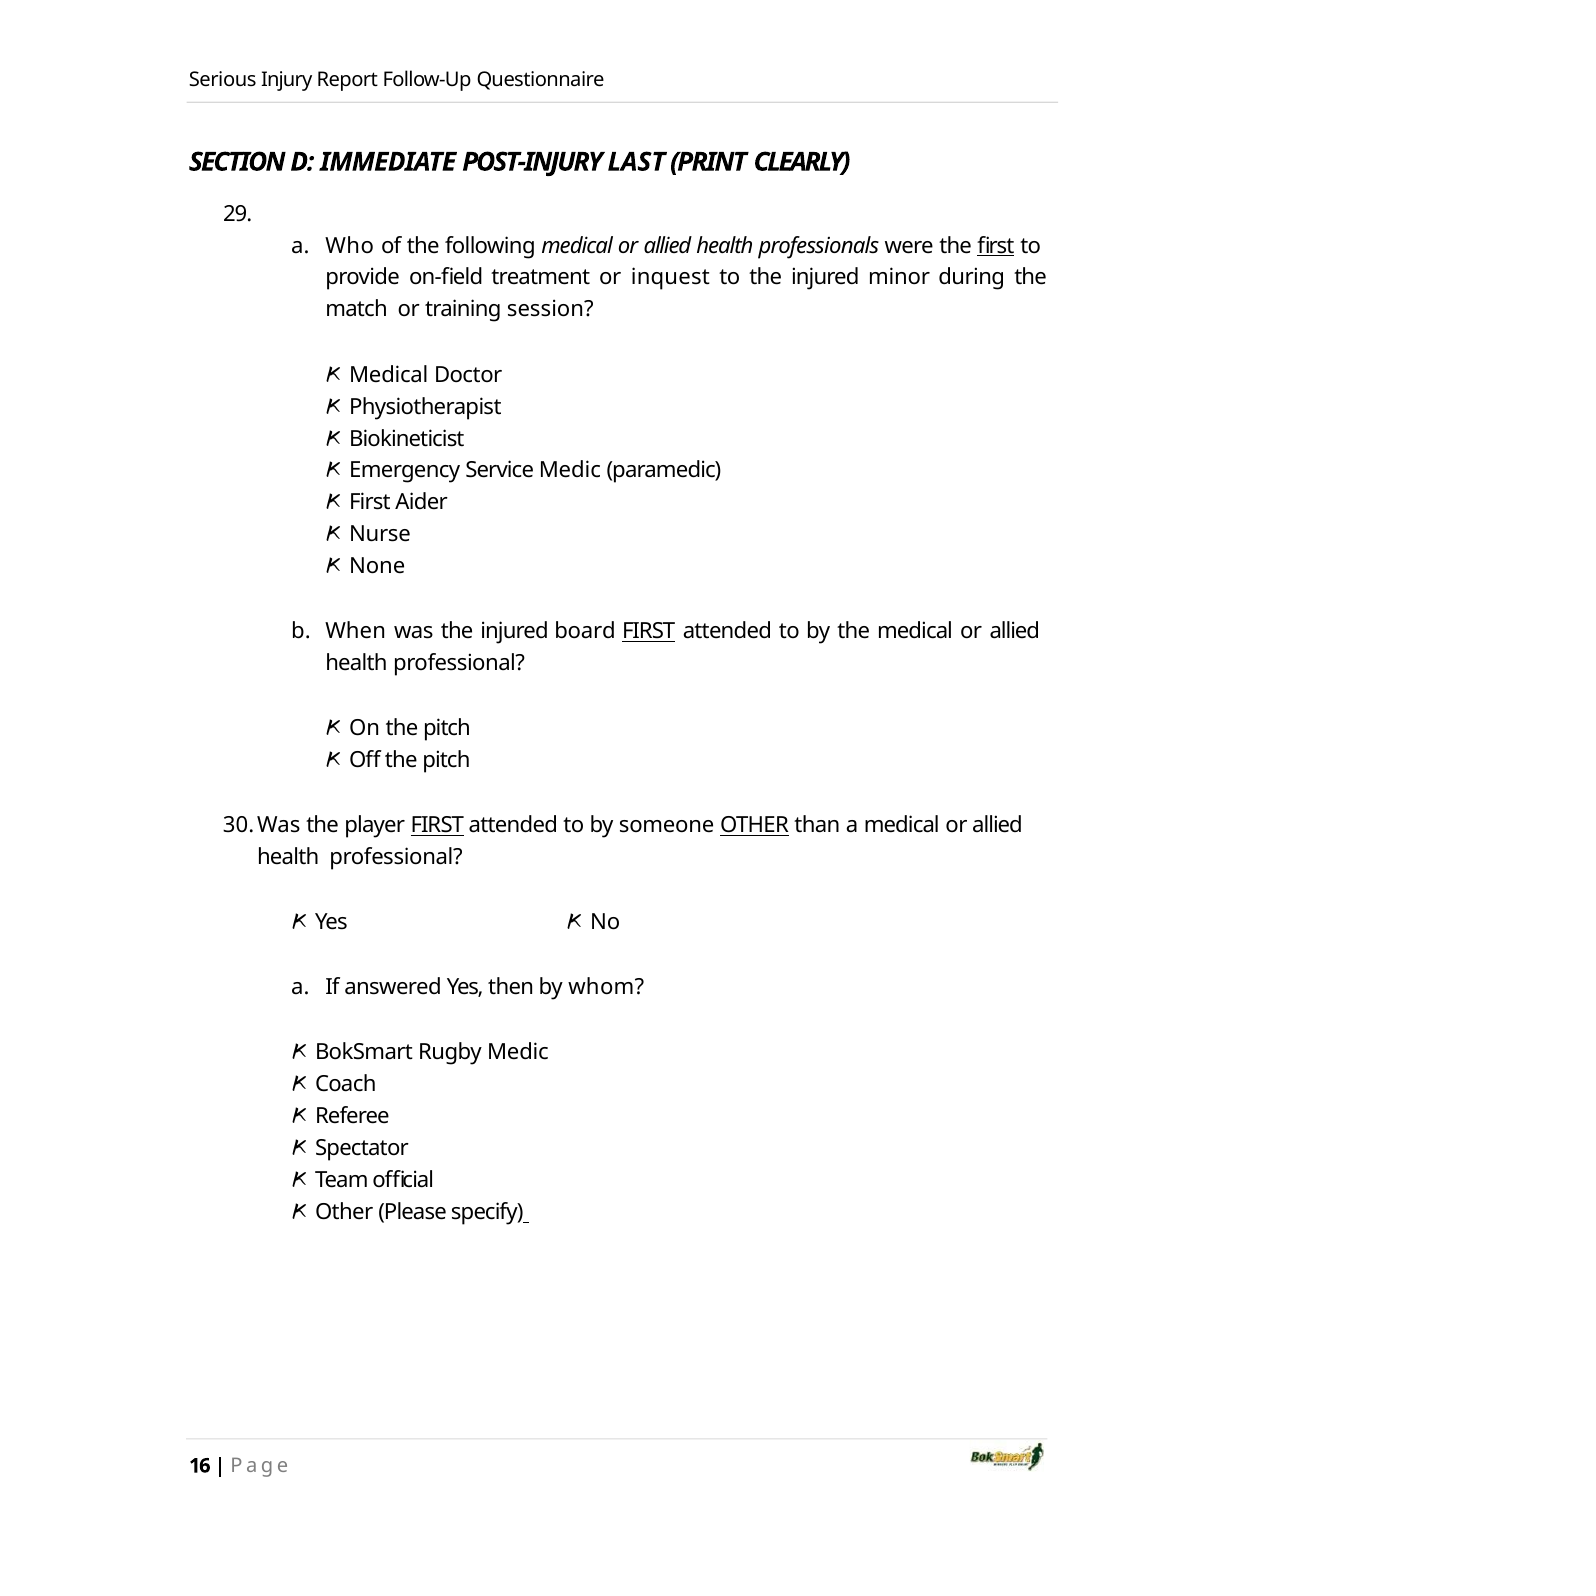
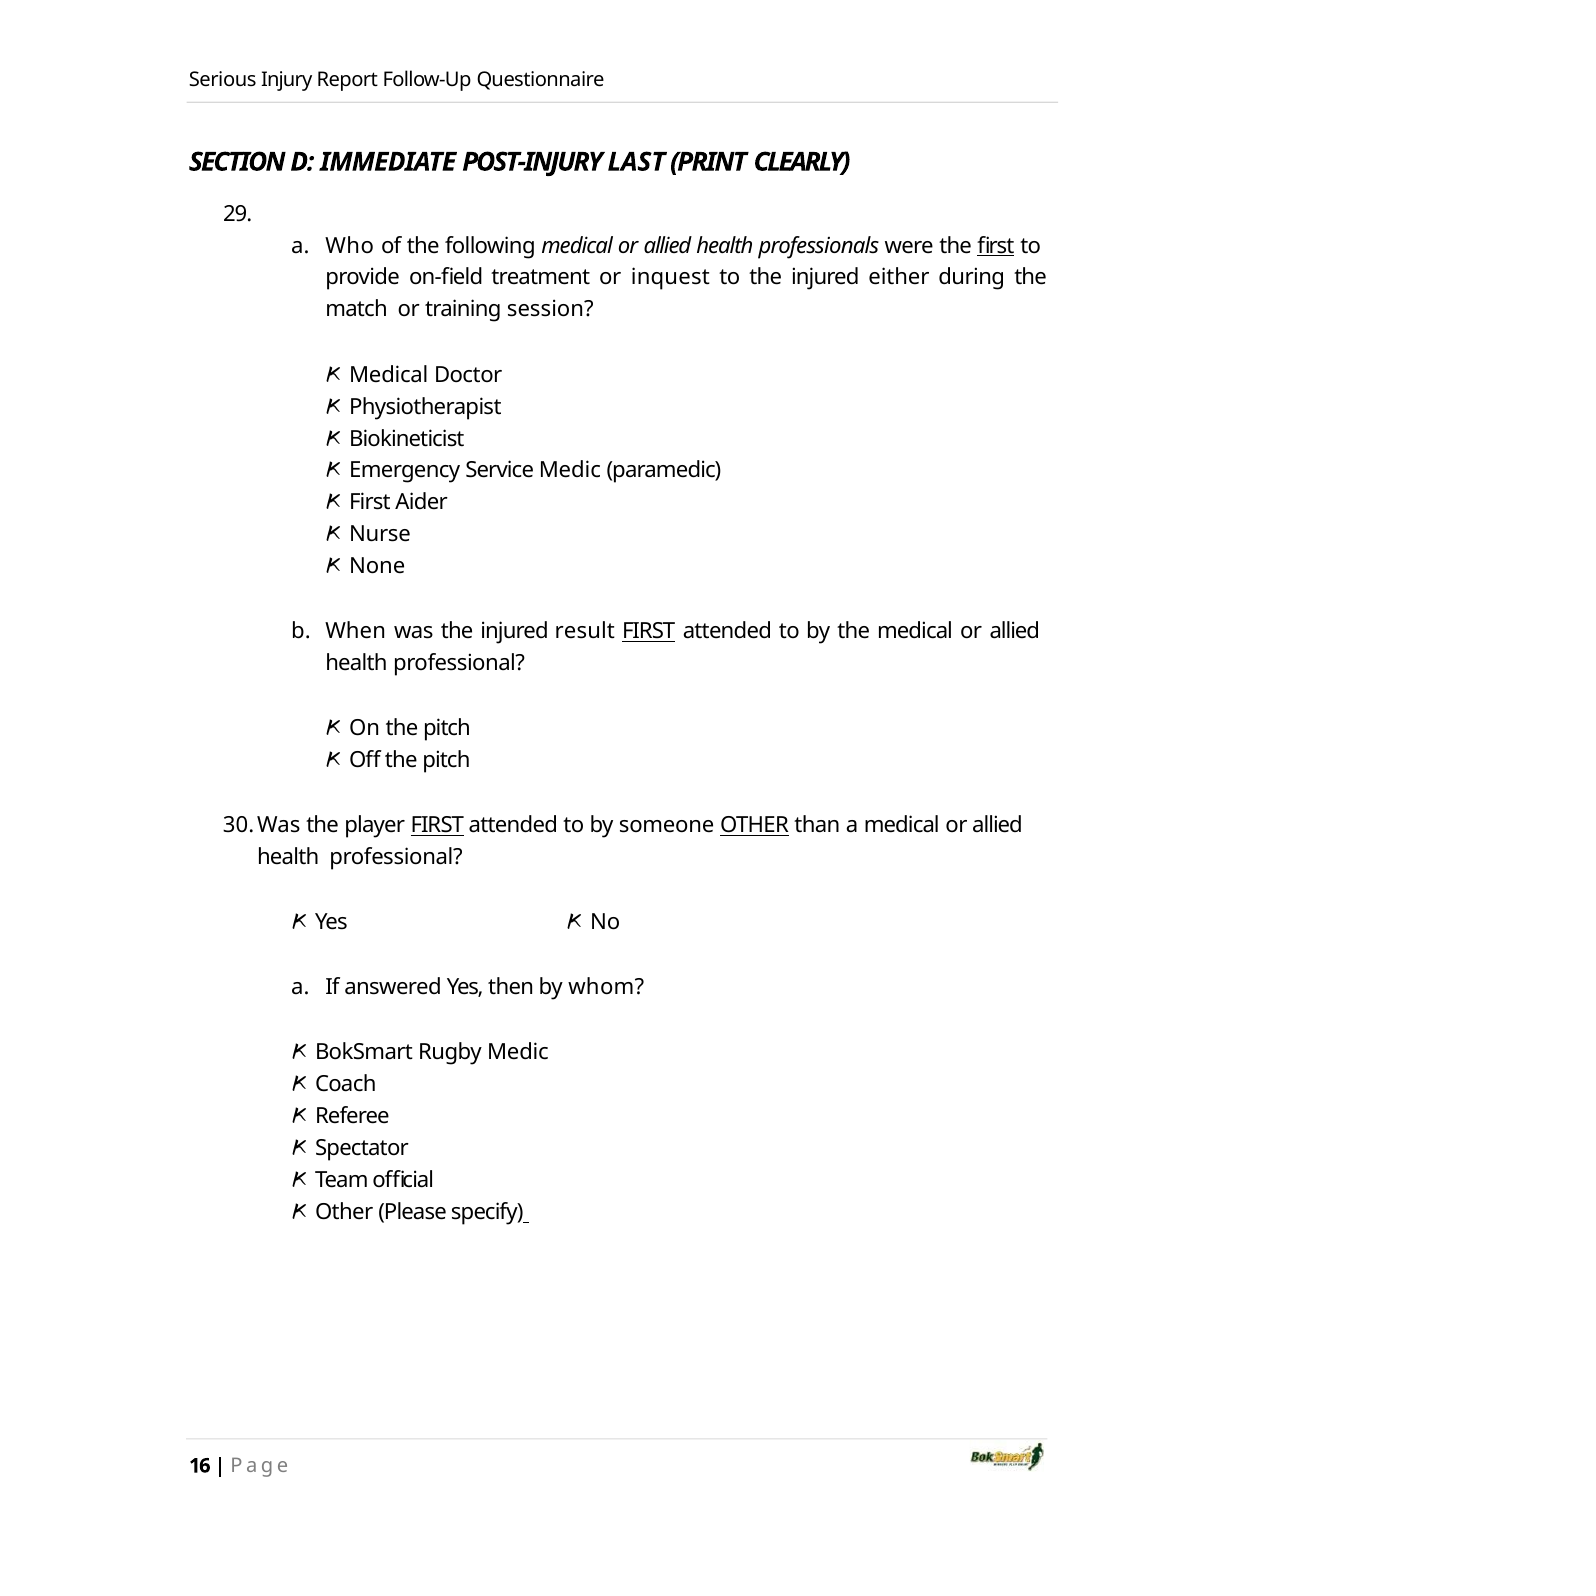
minor: minor -> either
board: board -> result
